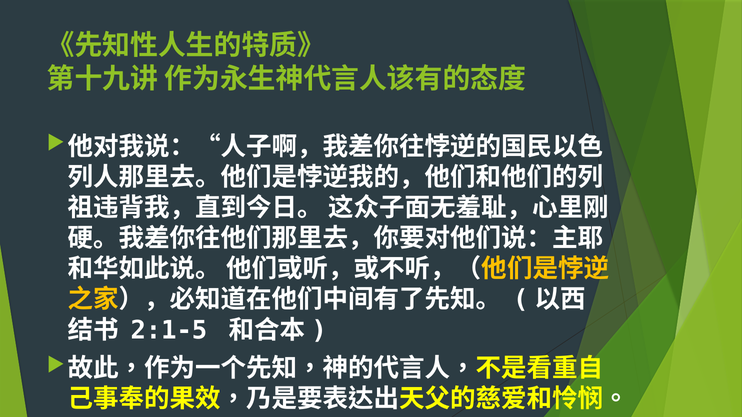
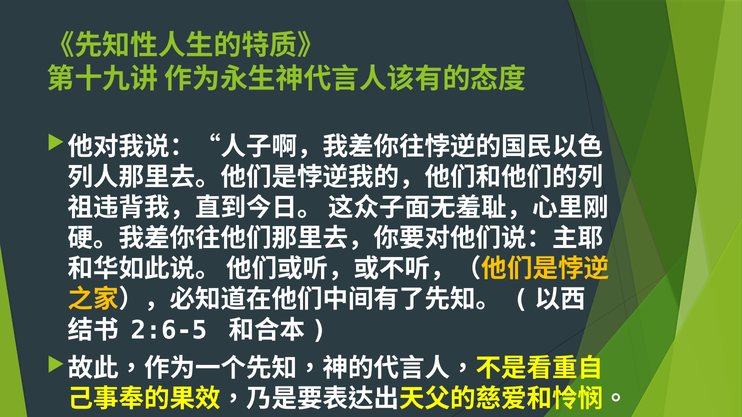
2:1-5: 2:1-5 -> 2:6-5
